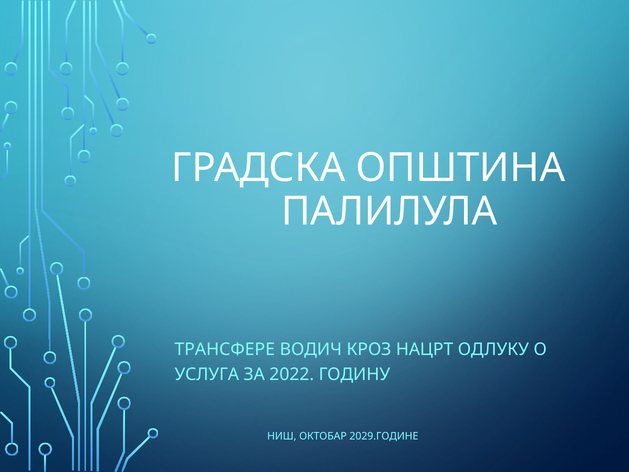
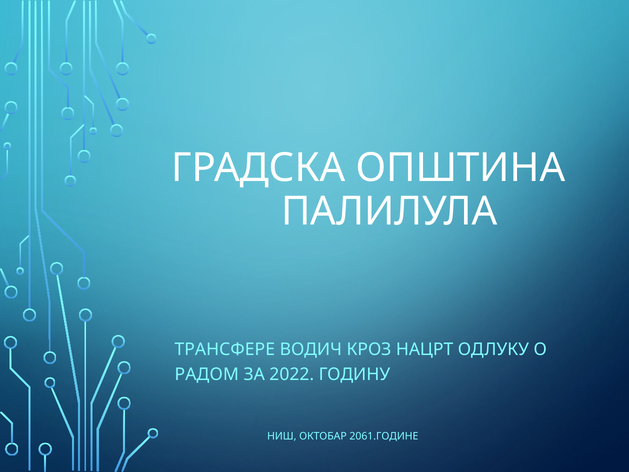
УСЛУГА: УСЛУГА -> РАДОМ
2029.ГОДИНЕ: 2029.ГОДИНЕ -> 2061.ГОДИНЕ
